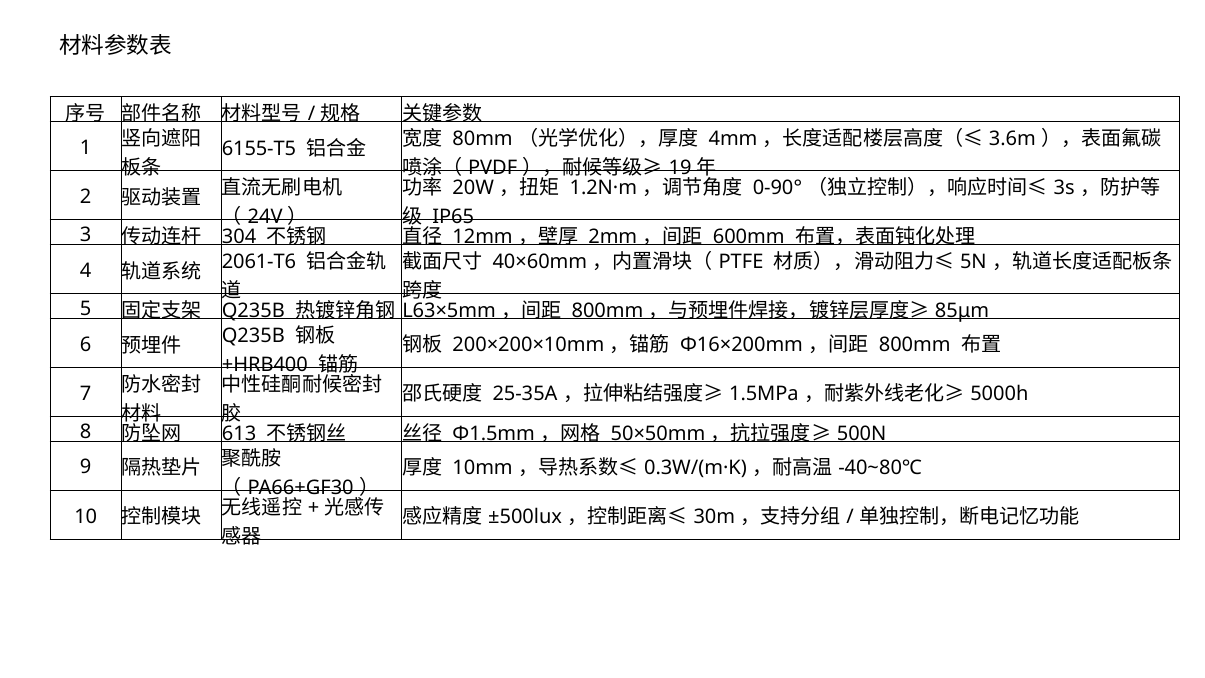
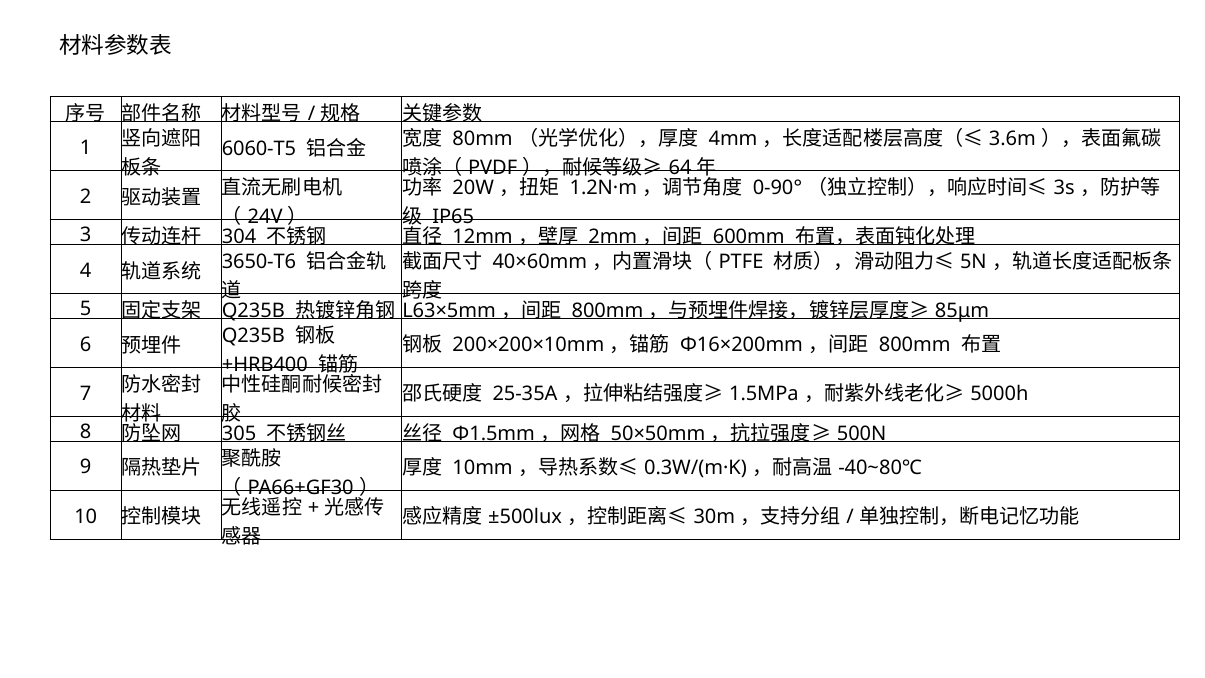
6155-T5: 6155-T5 -> 6060-T5
19: 19 -> 64
2061-T6: 2061-T6 -> 3650-T6
613: 613 -> 305
